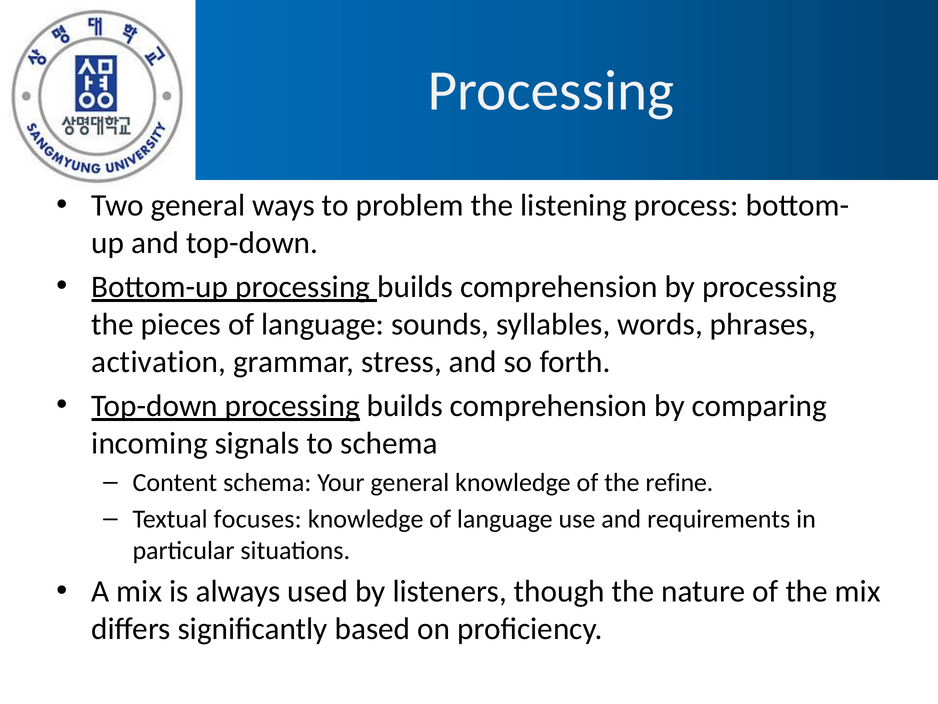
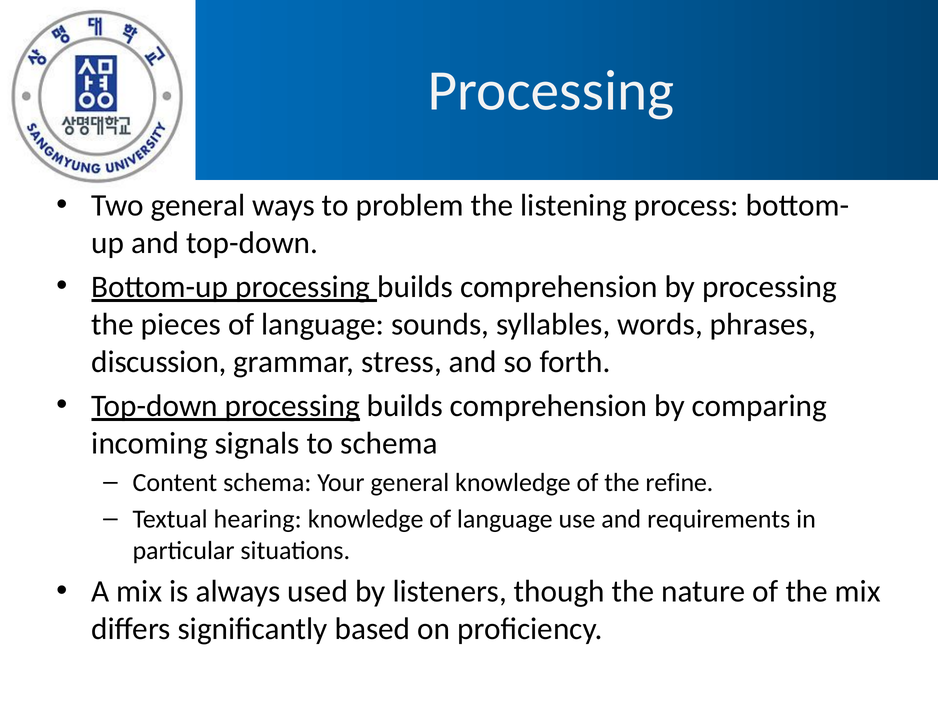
activation: activation -> discussion
focuses: focuses -> hearing
